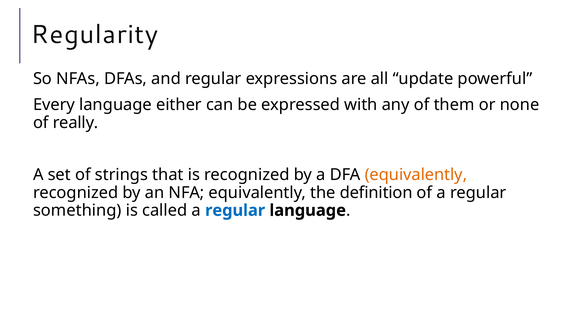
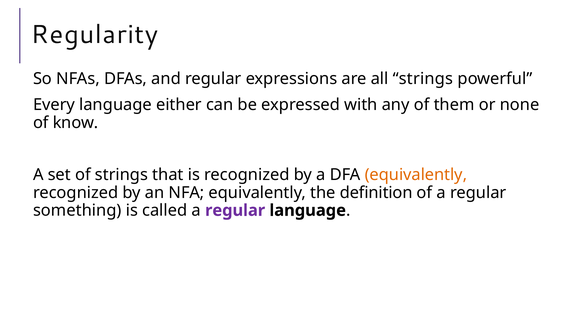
all update: update -> strings
really: really -> know
regular at (235, 210) colour: blue -> purple
